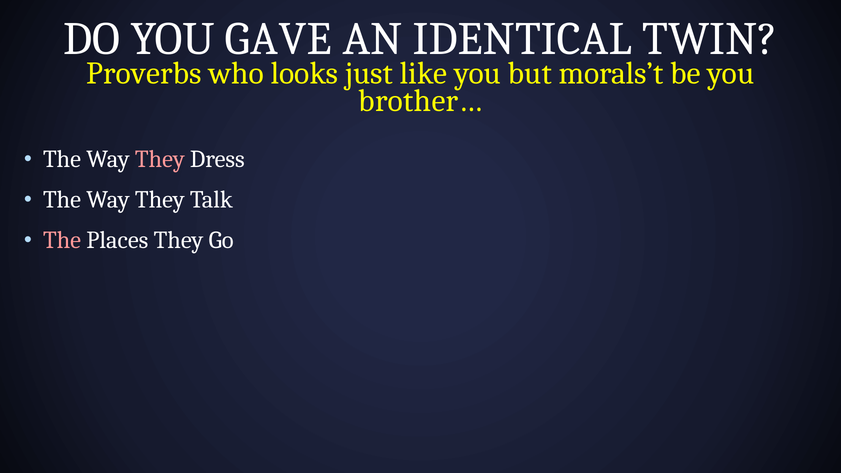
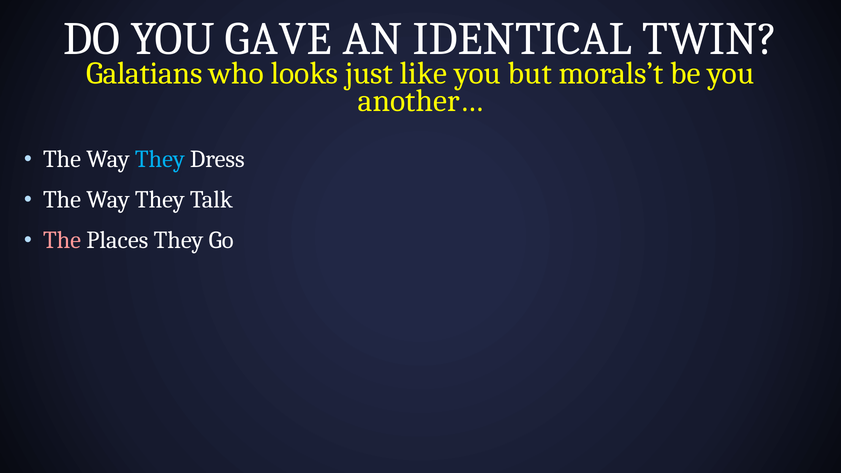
Proverbs: Proverbs -> Galatians
brother…: brother… -> another…
They at (160, 159) colour: pink -> light blue
